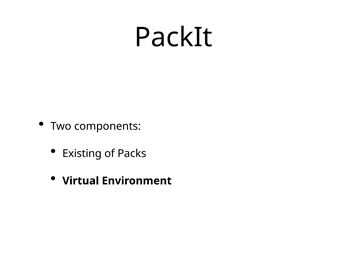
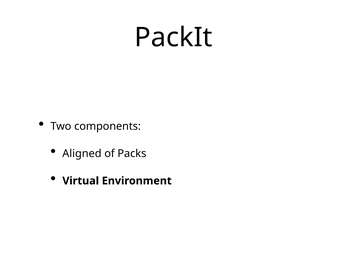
Existing: Existing -> Aligned
